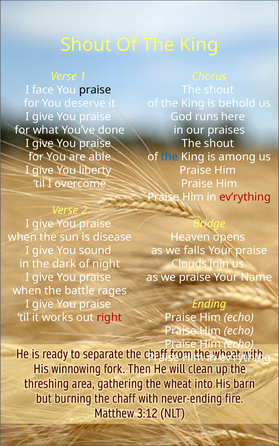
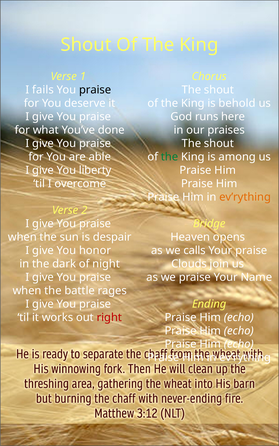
face: face -> fails
the at (170, 157) colour: blue -> green
ev’rything at (245, 197) colour: red -> orange
disease: disease -> despair
sound: sound -> honor
falls: falls -> calls
